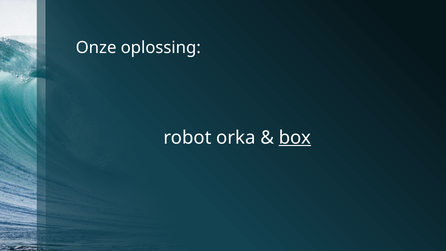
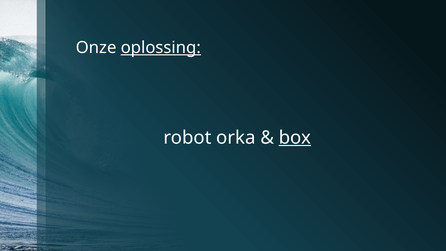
oplossing underline: none -> present
